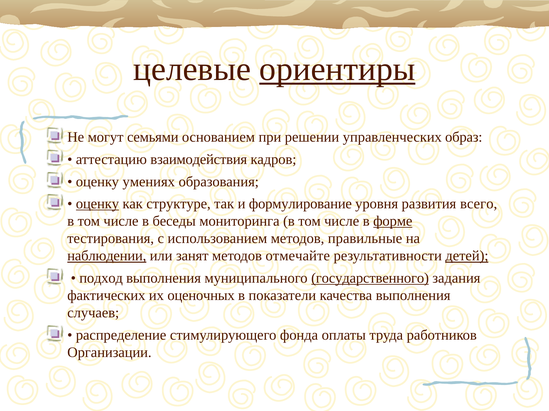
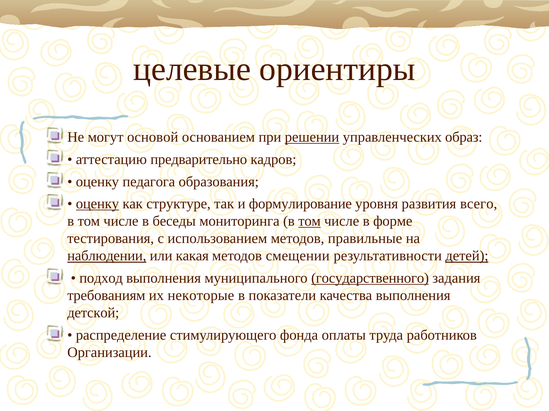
ориентиры underline: present -> none
семьями: семьями -> основой
решении underline: none -> present
взаимодействия: взаимодействия -> предварительно
умениях: умениях -> педагога
том at (310, 222) underline: none -> present
форме underline: present -> none
занят: занят -> какая
отмечайте: отмечайте -> смещении
фактических: фактических -> требованиям
оценочных: оценочных -> некоторые
случаев: случаев -> детской
